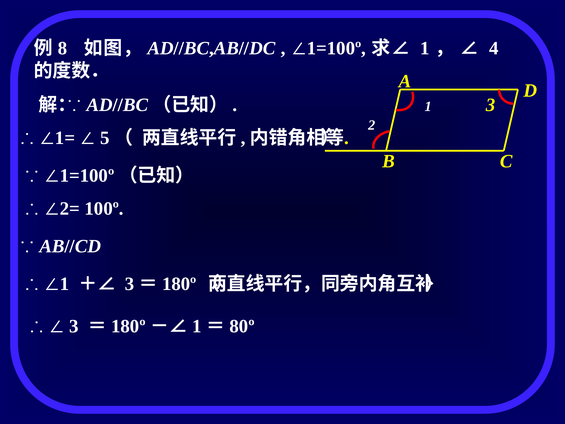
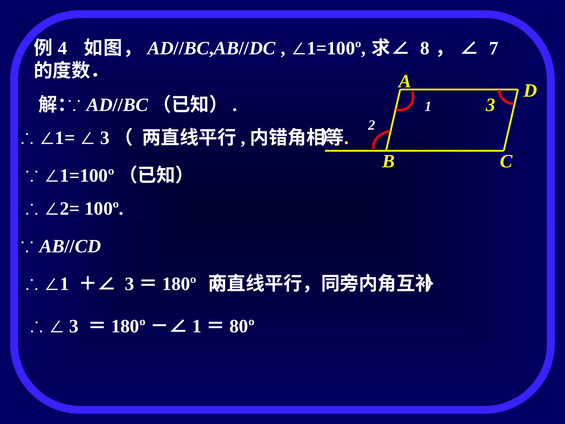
8: 8 -> 4
1 at (425, 48): 1 -> 8
4: 4 -> 7
5 at (105, 138): 5 -> 3
